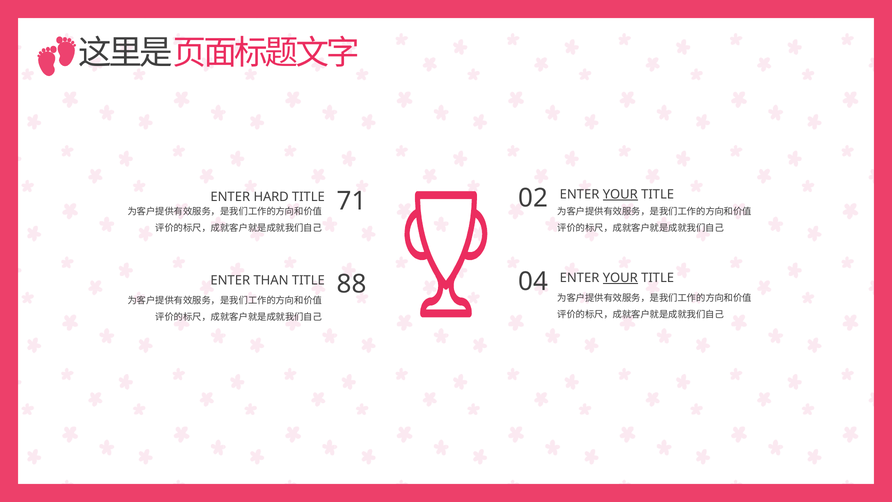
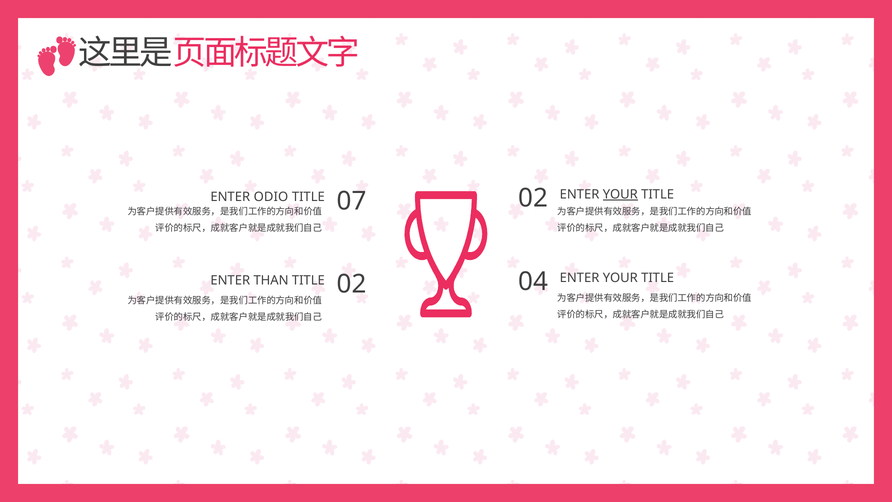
HARD: HARD -> ODIO
71: 71 -> 07
YOUR at (620, 278) underline: present -> none
88 at (352, 284): 88 -> 02
